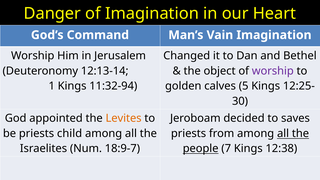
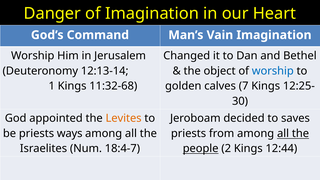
worship at (273, 71) colour: purple -> blue
11:32-94: 11:32-94 -> 11:32-68
5: 5 -> 7
child: child -> ways
18:9-7: 18:9-7 -> 18:4-7
7: 7 -> 2
12:38: 12:38 -> 12:44
